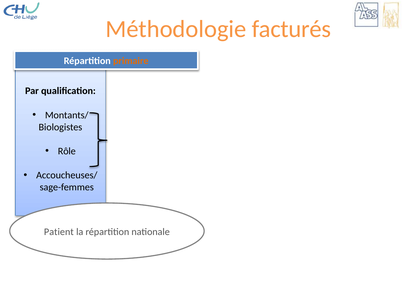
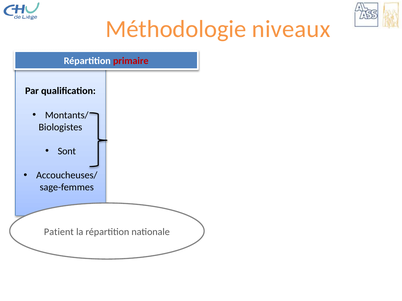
facturés: facturés -> niveaux
primaire colour: orange -> red
Rôle: Rôle -> Sont
